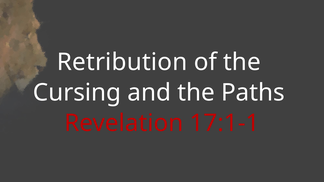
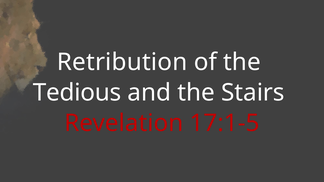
Cursing: Cursing -> Tedious
Paths: Paths -> Stairs
17:1-1: 17:1-1 -> 17:1-5
